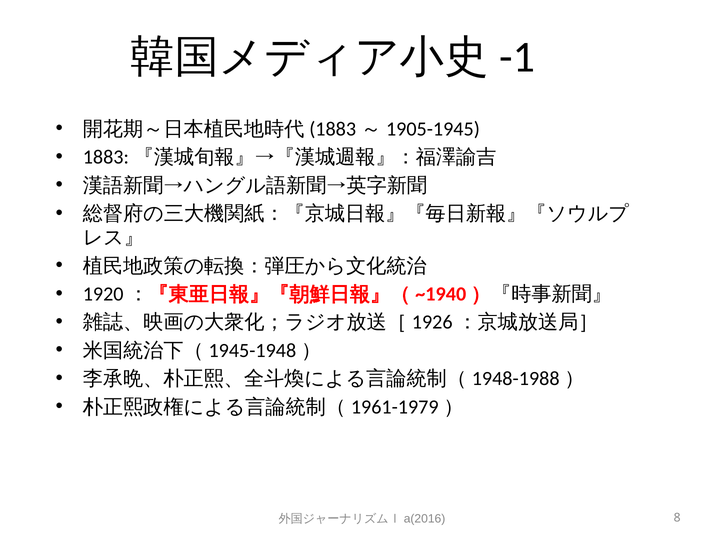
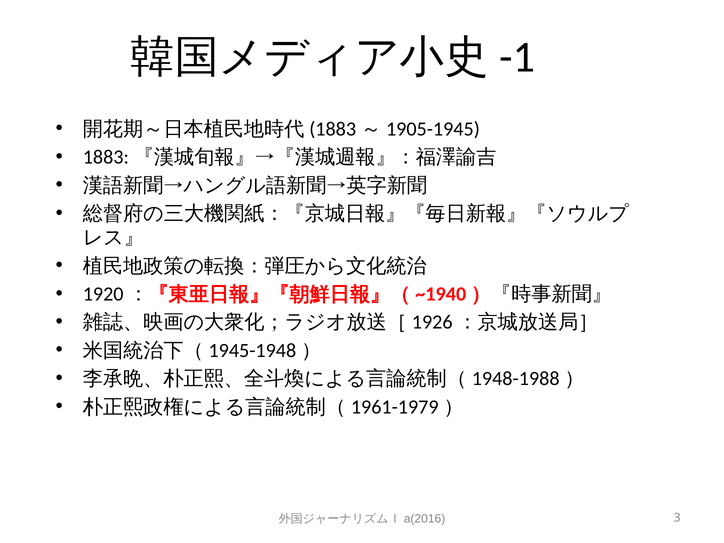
8: 8 -> 3
